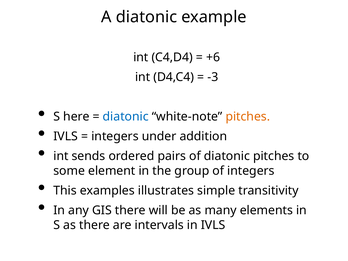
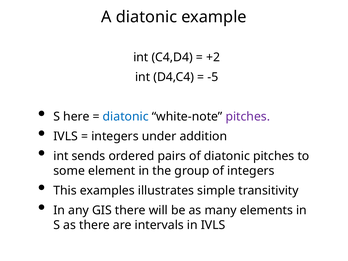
+6: +6 -> +2
-3: -3 -> -5
pitches at (248, 117) colour: orange -> purple
